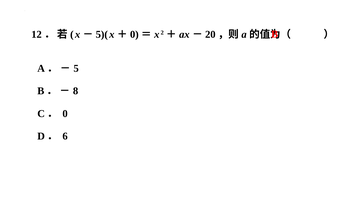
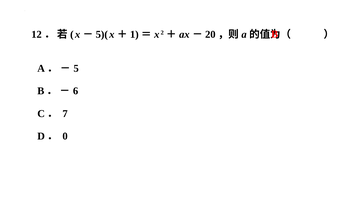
0 at (134, 34): 0 -> 1
8: 8 -> 6
0 at (65, 114): 0 -> 7
6: 6 -> 0
